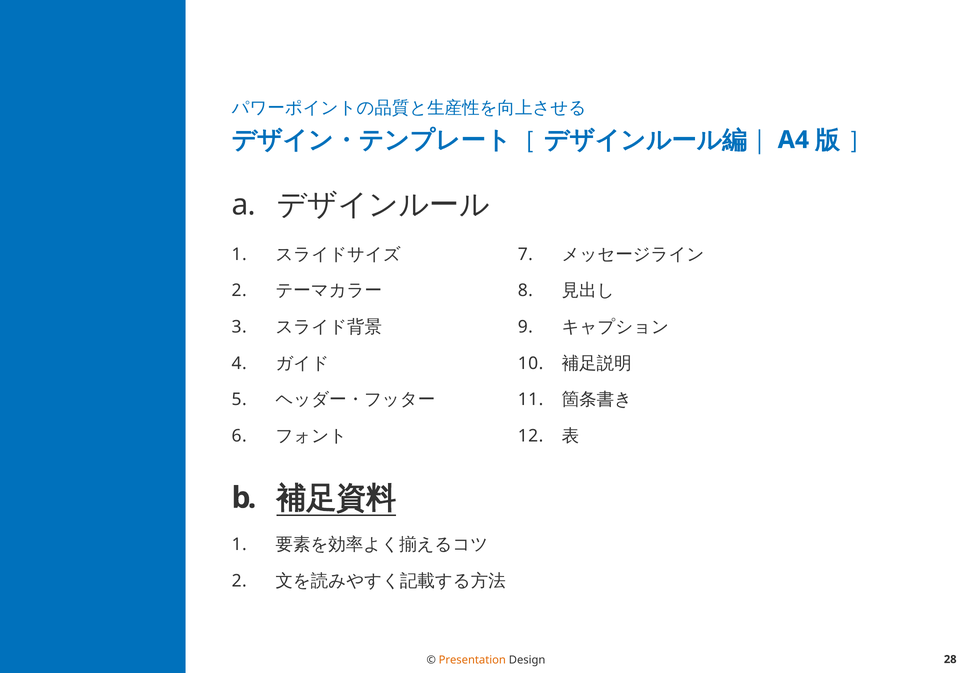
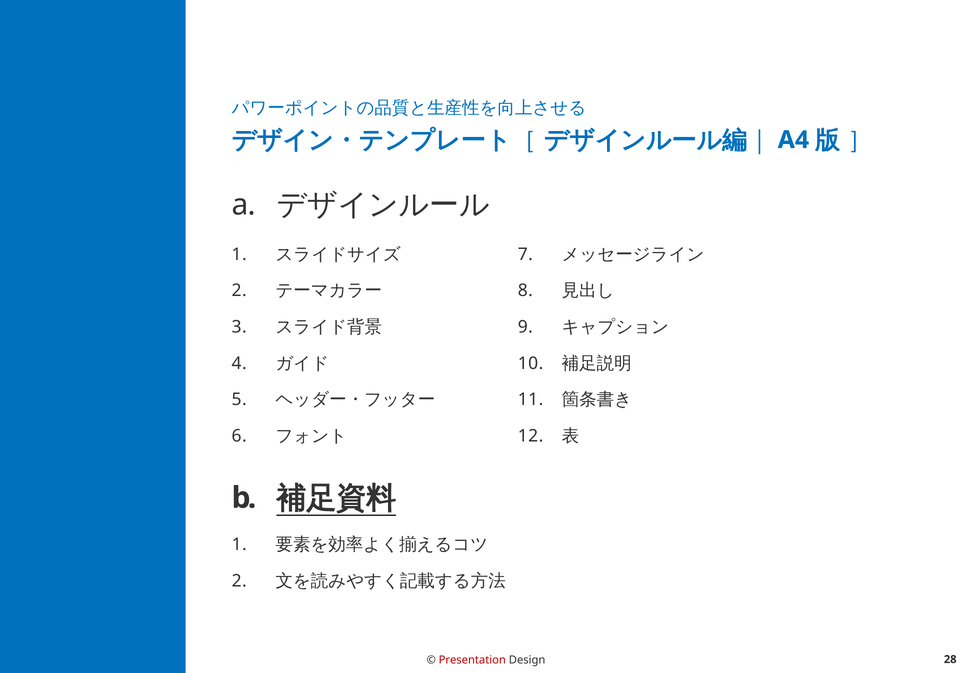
Presentation colour: orange -> red
